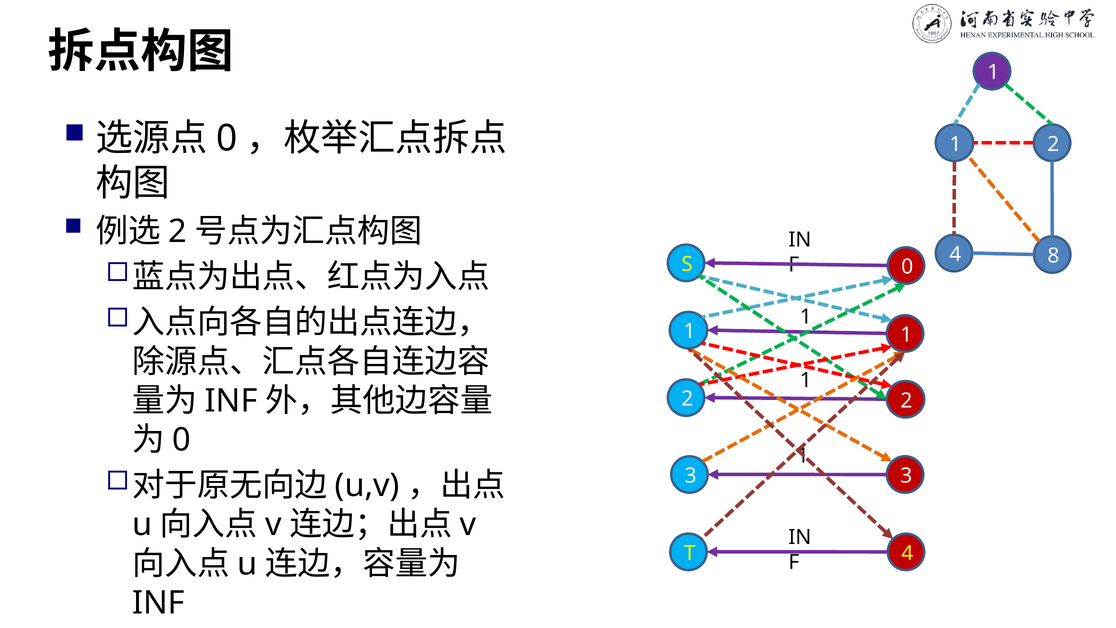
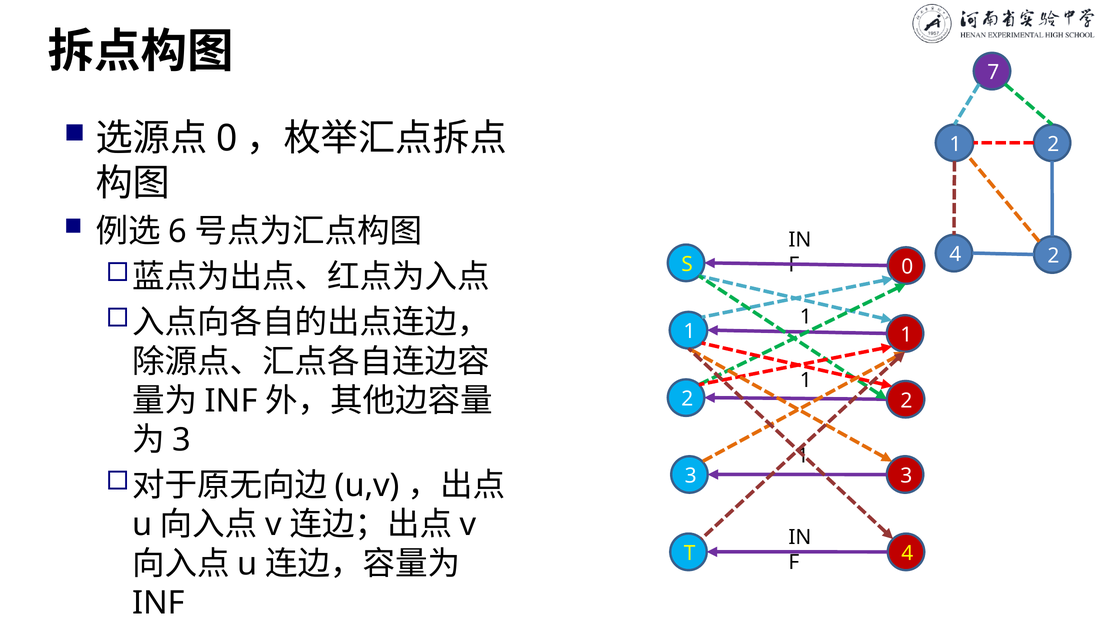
1 at (993, 73): 1 -> 7
2 at (178, 231): 2 -> 6
4 8: 8 -> 2
0 at (182, 440): 0 -> 3
